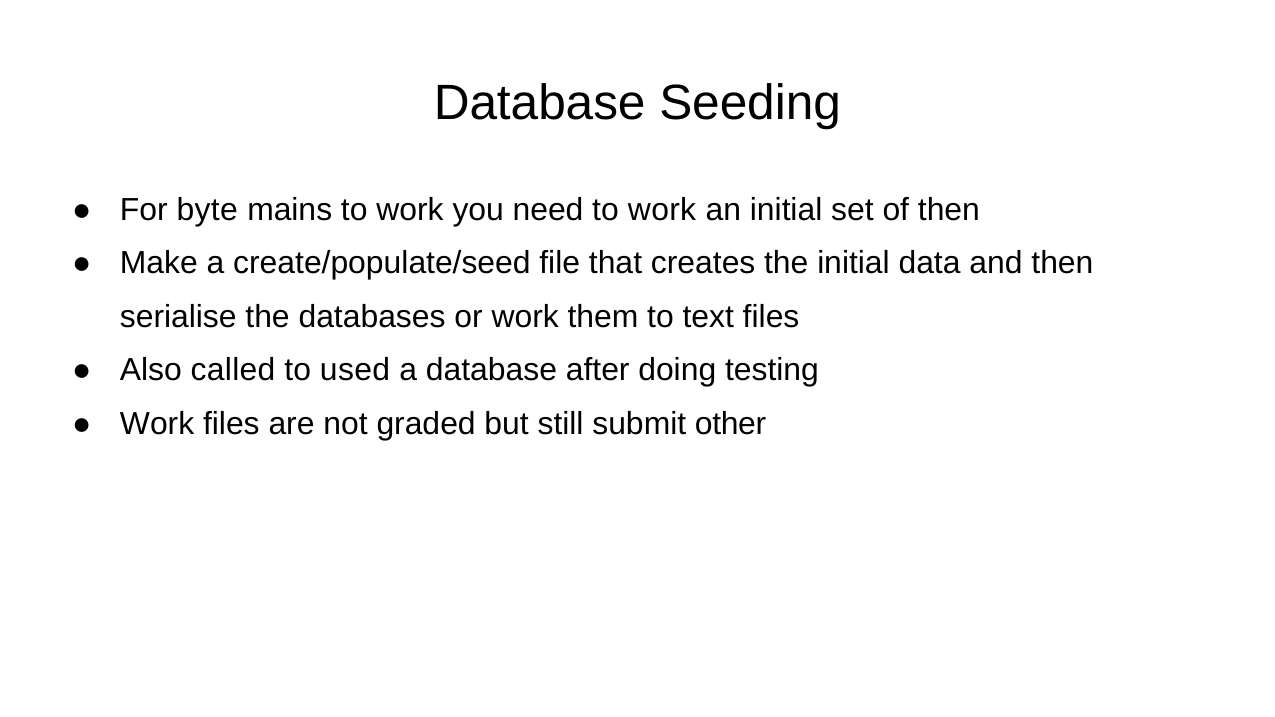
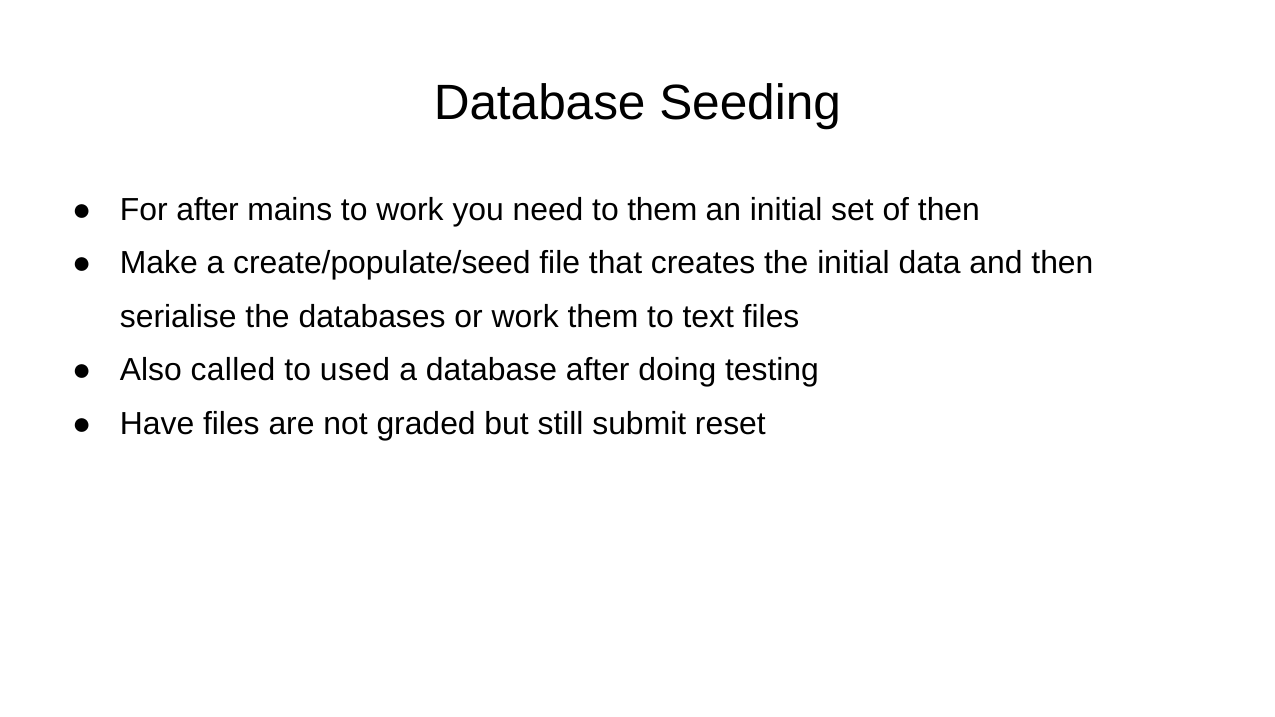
For byte: byte -> after
need to work: work -> them
Work at (157, 424): Work -> Have
other: other -> reset
